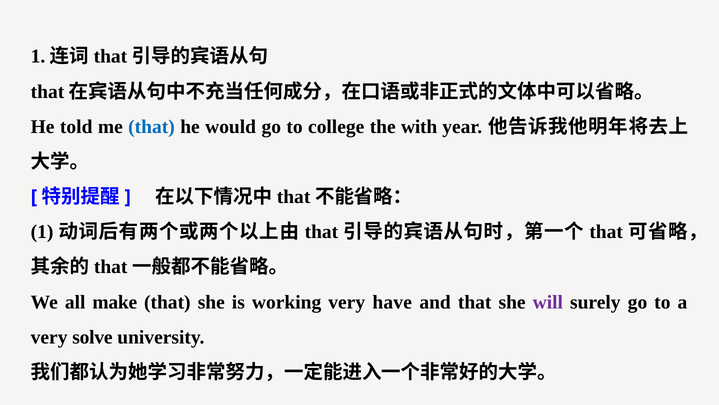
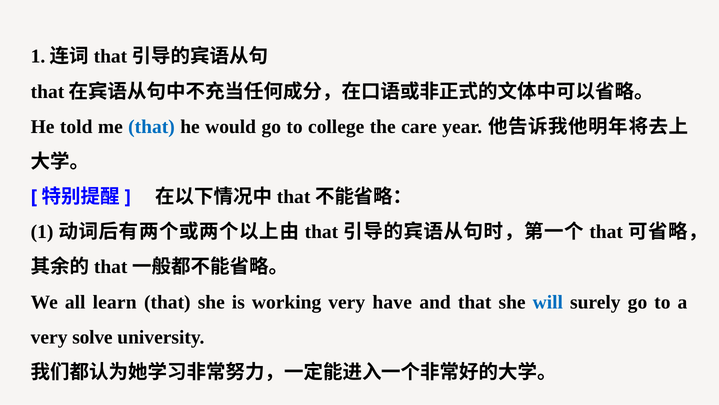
with: with -> care
make: make -> learn
will colour: purple -> blue
